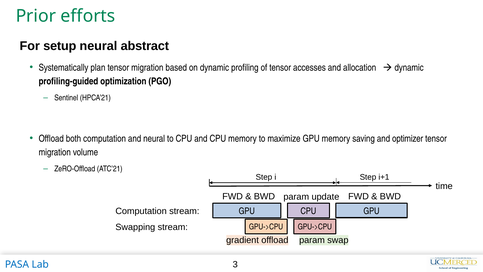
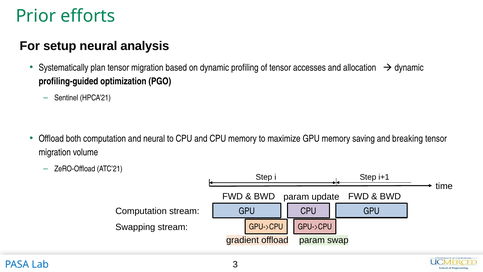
abstract: abstract -> analysis
optimizer: optimizer -> breaking
